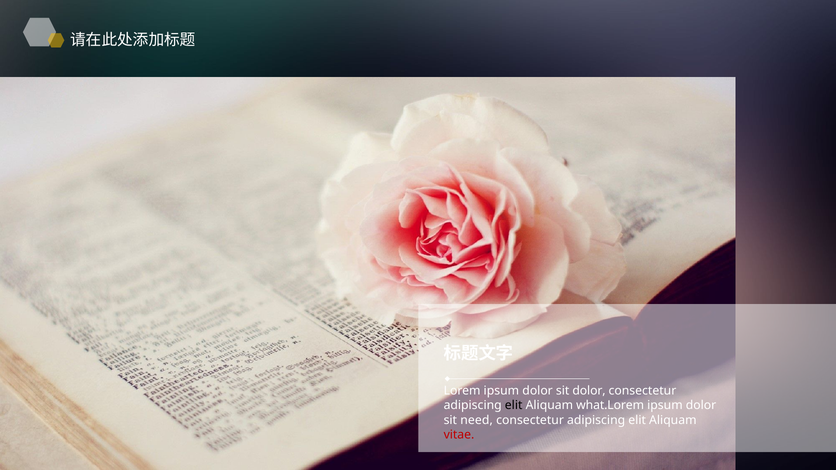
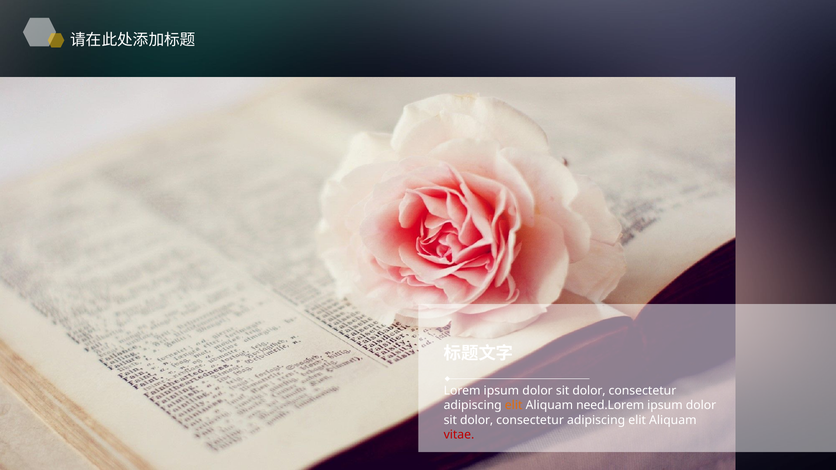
elit at (514, 406) colour: black -> orange
what.Lorem: what.Lorem -> need.Lorem
need at (477, 420): need -> dolor
